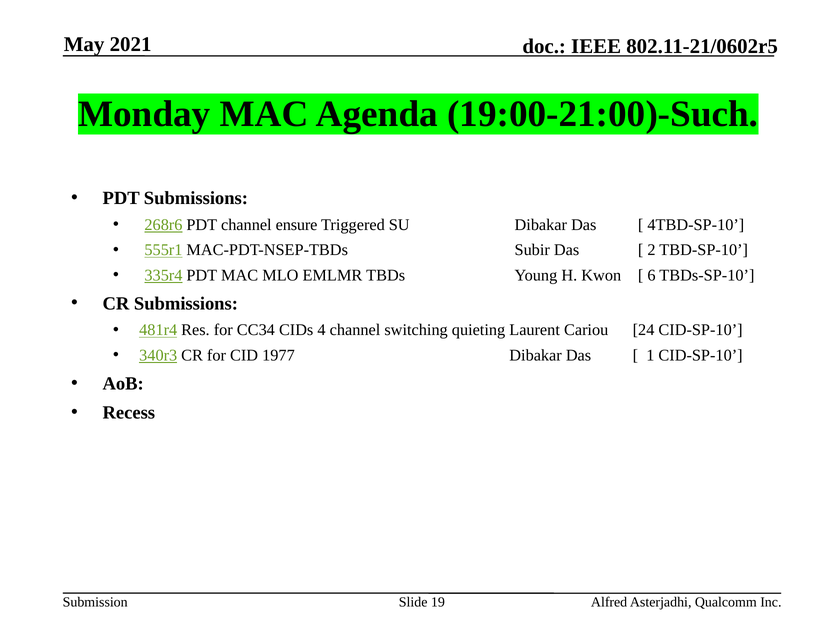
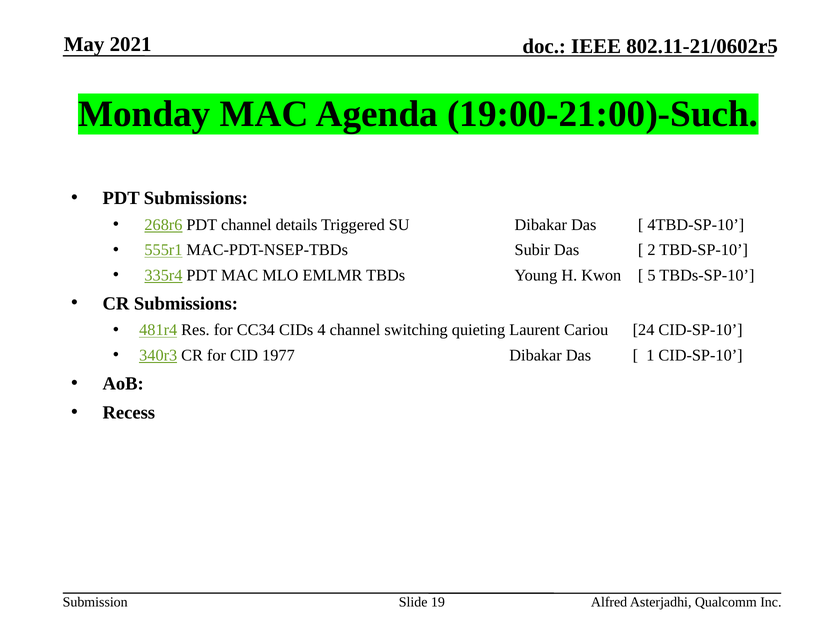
ensure: ensure -> details
6: 6 -> 5
